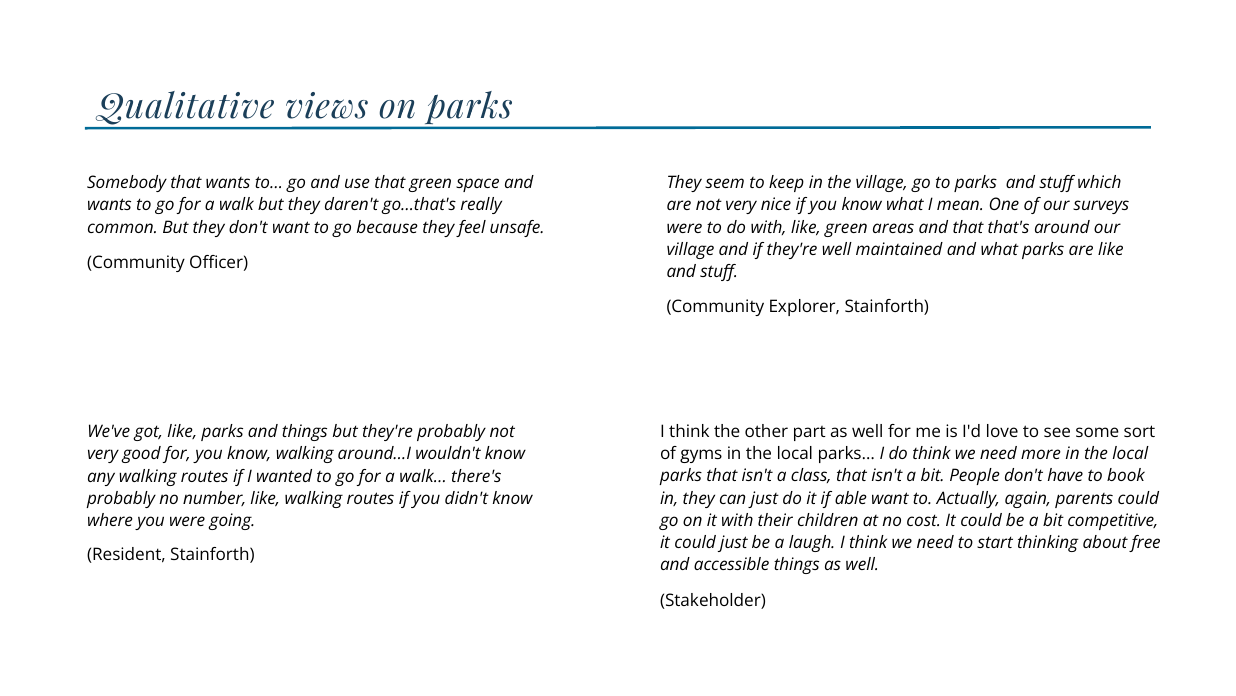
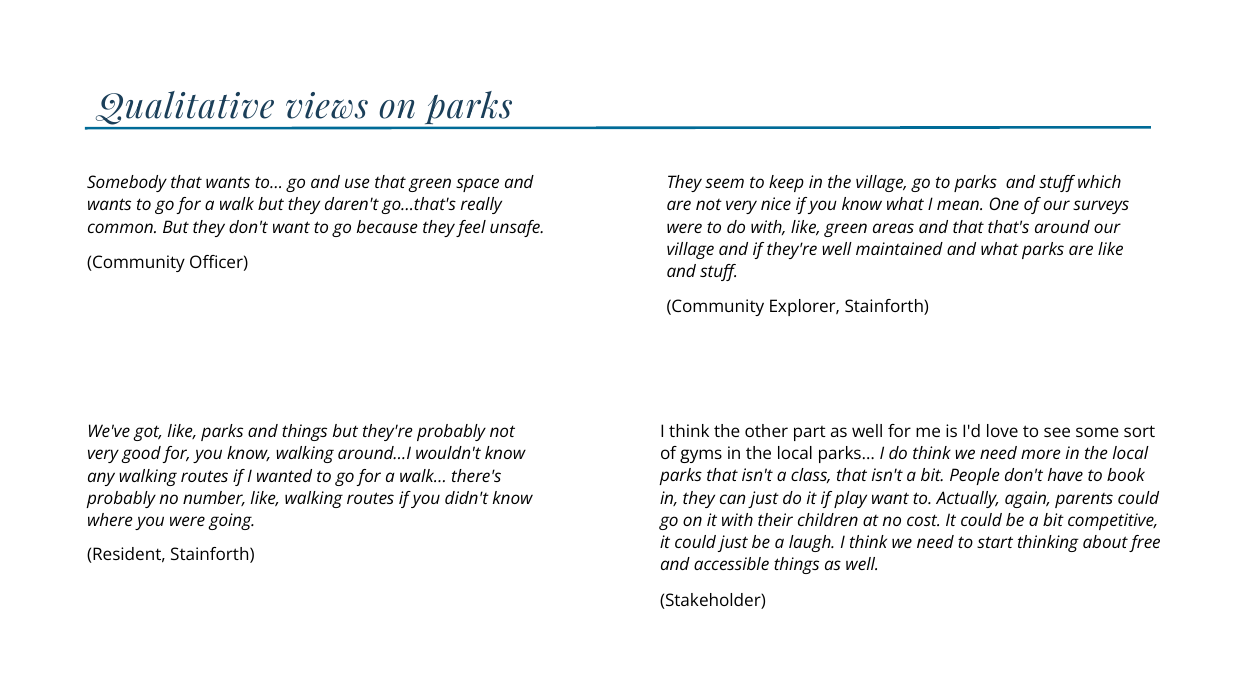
able: able -> play
